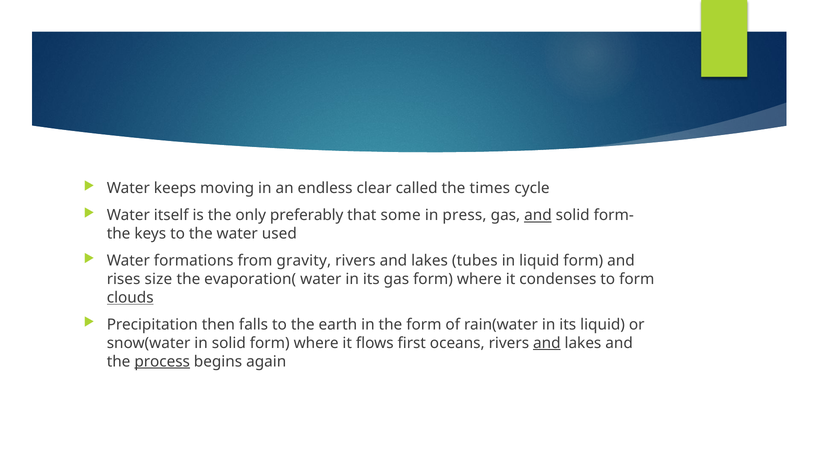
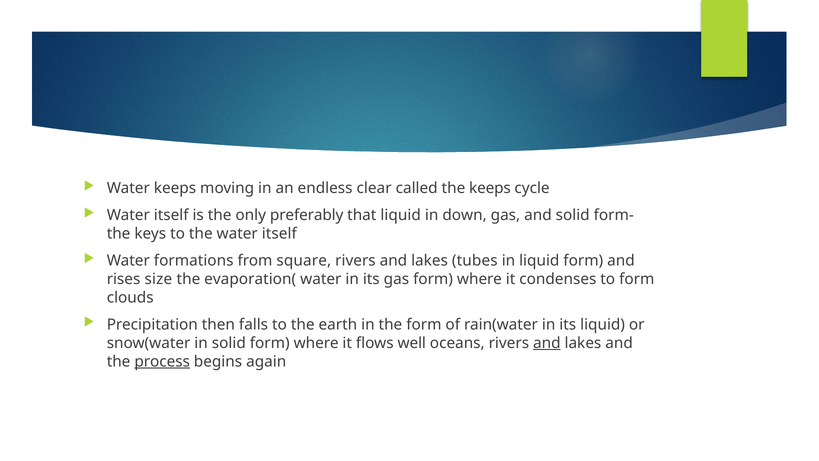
the times: times -> keeps
that some: some -> liquid
press: press -> down
and at (538, 215) underline: present -> none
the water used: used -> itself
gravity: gravity -> square
clouds underline: present -> none
first: first -> well
